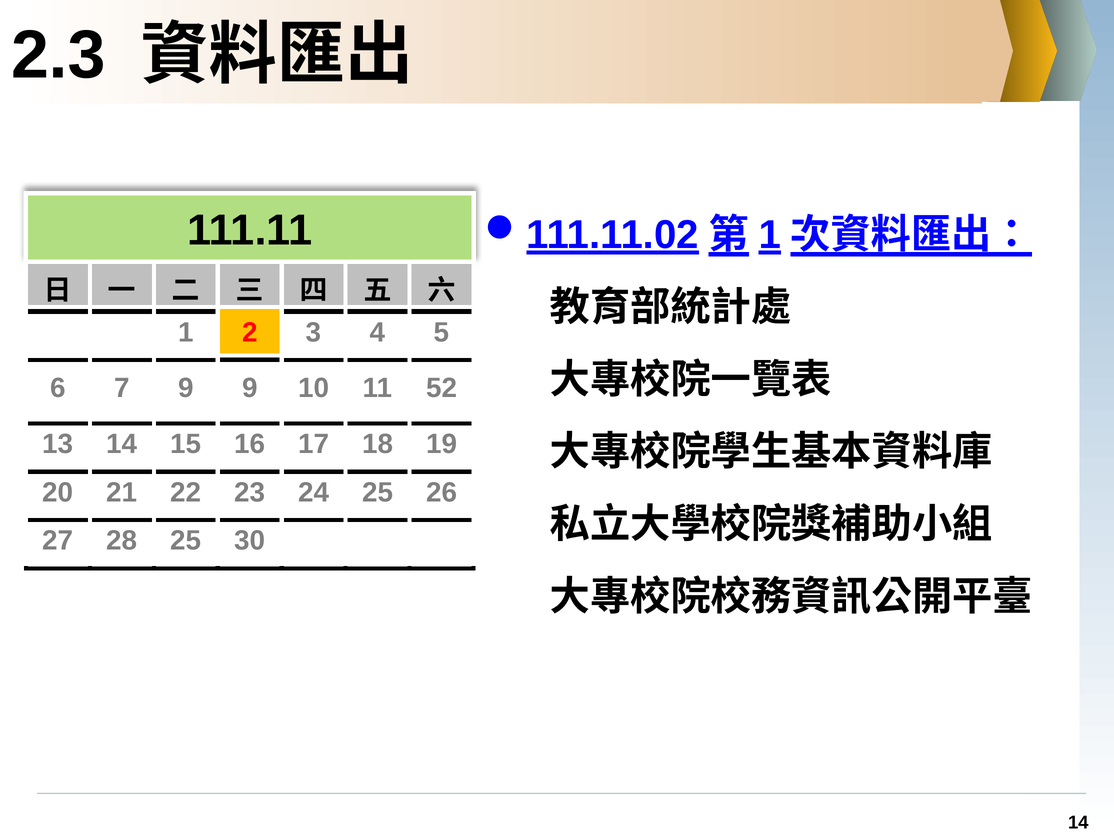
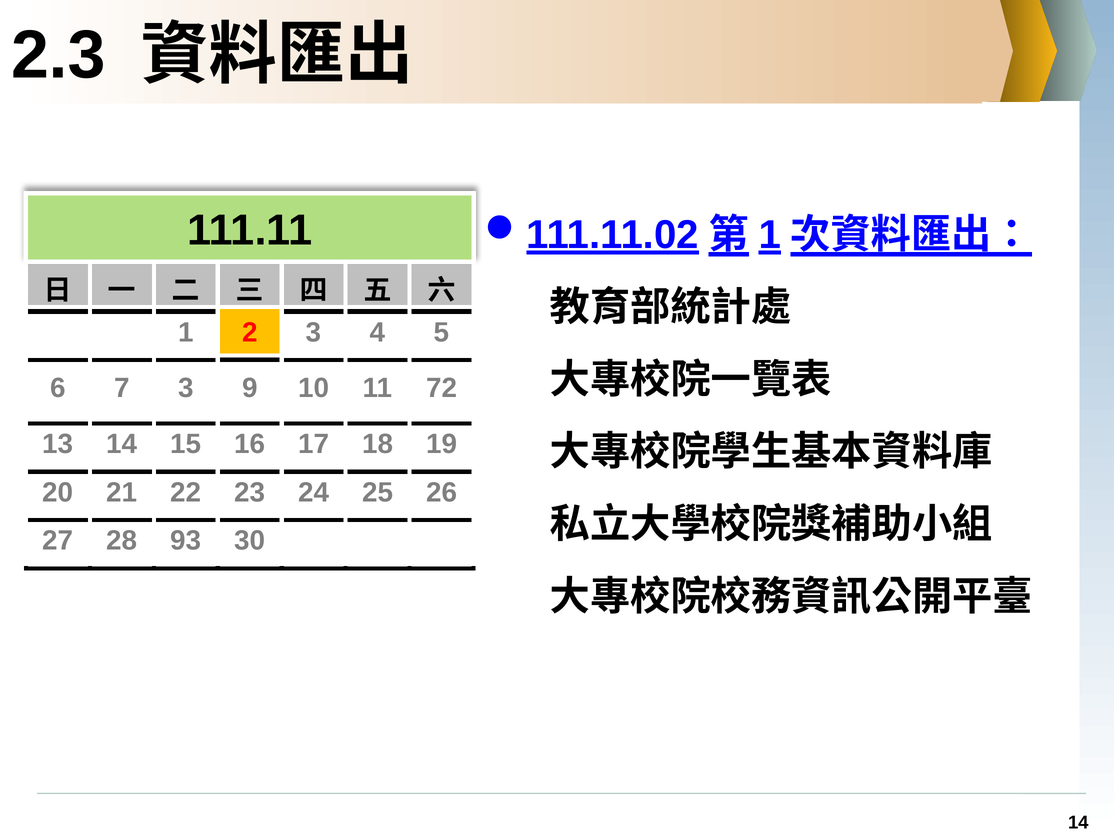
7 9: 9 -> 3
52: 52 -> 72
28 25: 25 -> 93
